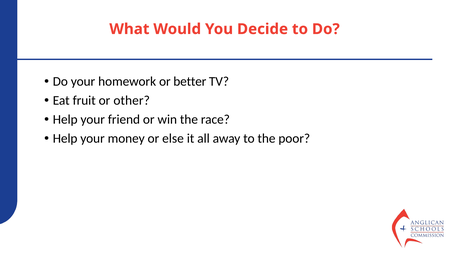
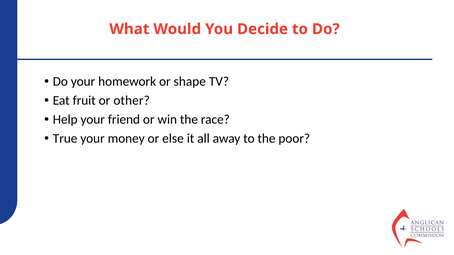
better: better -> shape
Help at (65, 139): Help -> True
